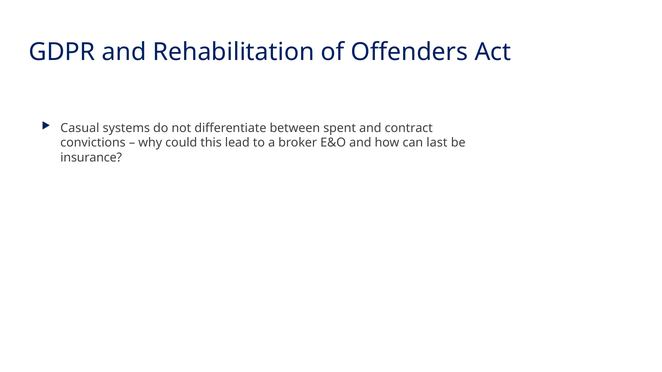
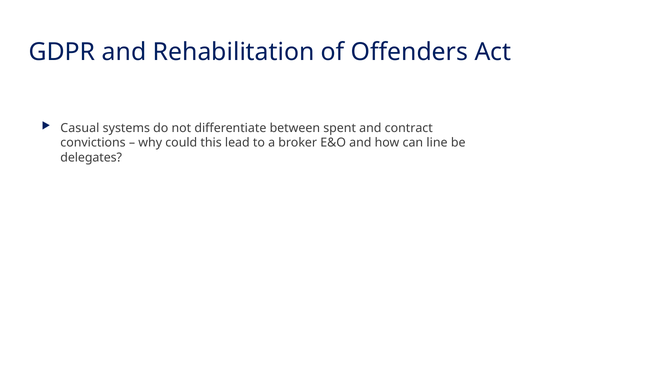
last: last -> line
insurance: insurance -> delegates
